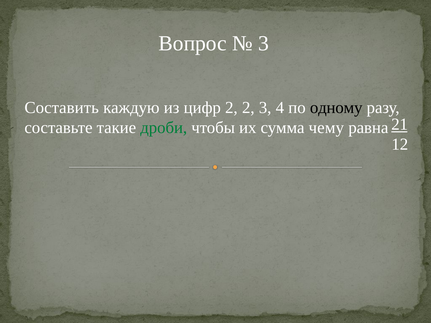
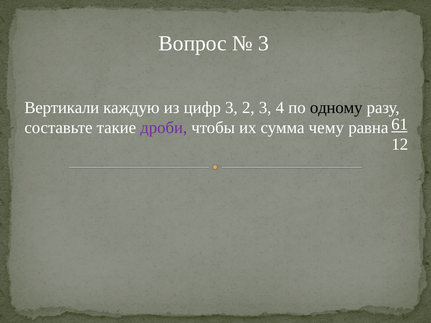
Составить: Составить -> Вертикали
цифр 2: 2 -> 3
дроби colour: green -> purple
21: 21 -> 61
